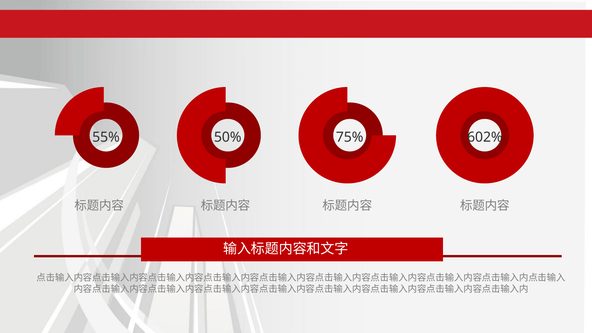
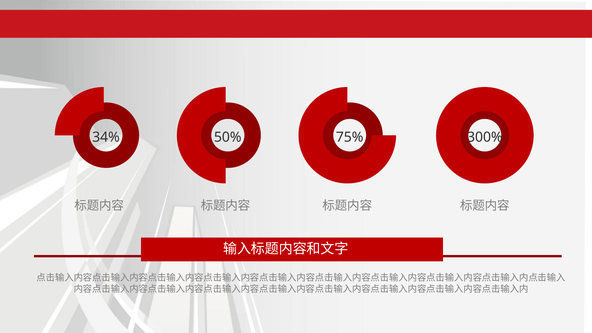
55%: 55% -> 34%
602%: 602% -> 300%
